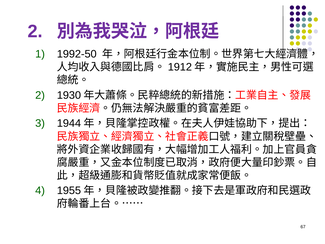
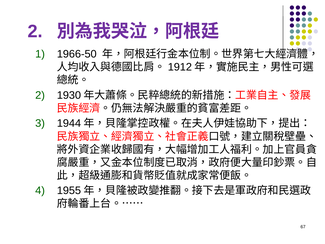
1992-50: 1992-50 -> 1966-50
